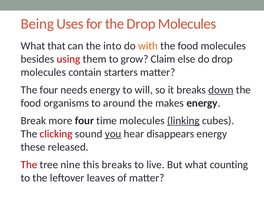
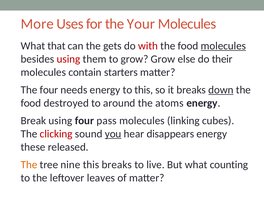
Being: Being -> More
the Drop: Drop -> Your
into: into -> gets
with colour: orange -> red
molecules at (223, 46) underline: none -> present
grow Claim: Claim -> Grow
do drop: drop -> their
to will: will -> this
organisms: organisms -> destroyed
makes: makes -> atoms
Break more: more -> using
time: time -> pass
linking underline: present -> none
The at (29, 165) colour: red -> orange
